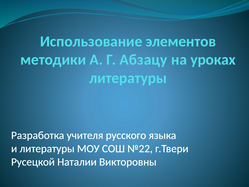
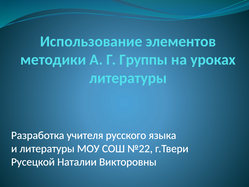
Абзацу: Абзацу -> Группы
